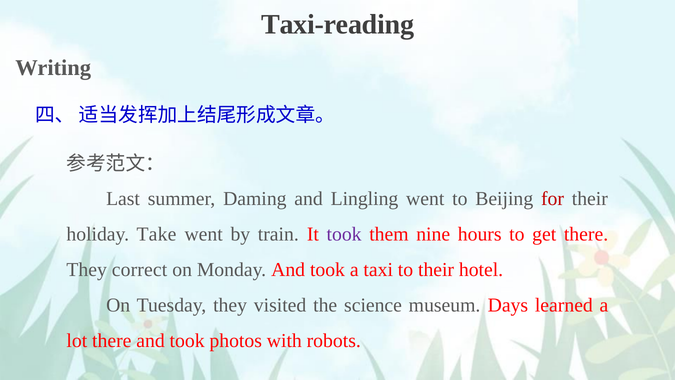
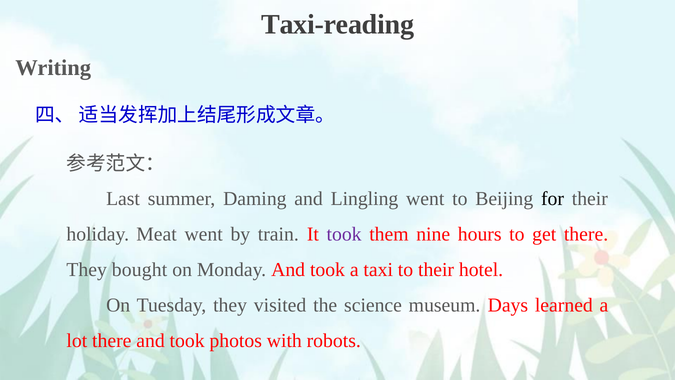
for colour: red -> black
Take: Take -> Meat
correct: correct -> bought
